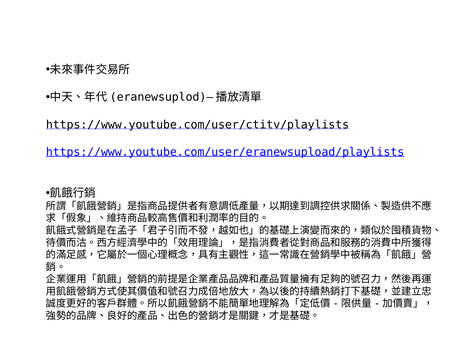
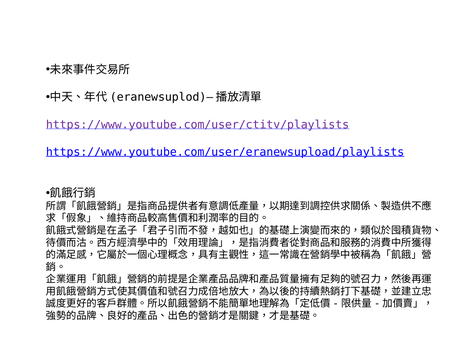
https://www.youtube.com/user/ctitv/playlists colour: black -> purple
